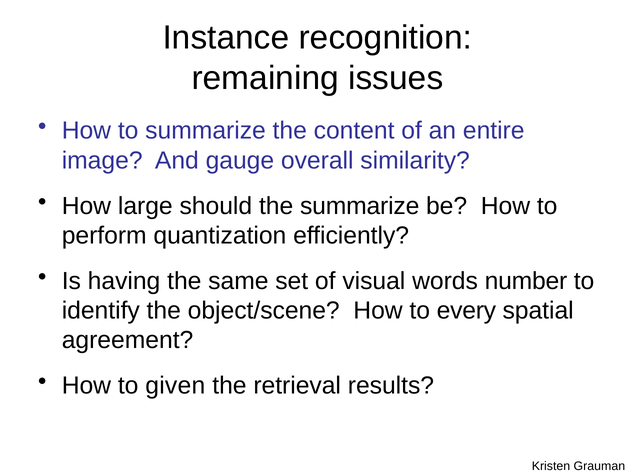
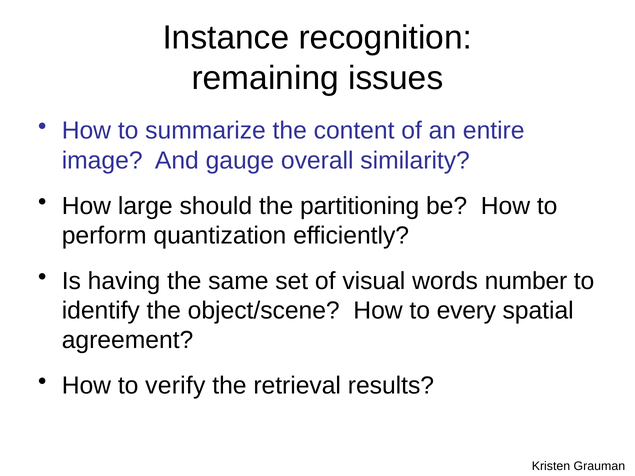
the summarize: summarize -> partitioning
given: given -> verify
